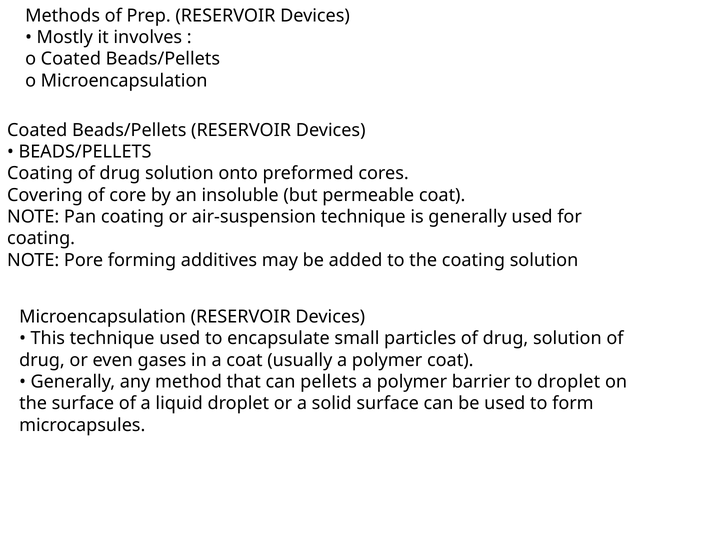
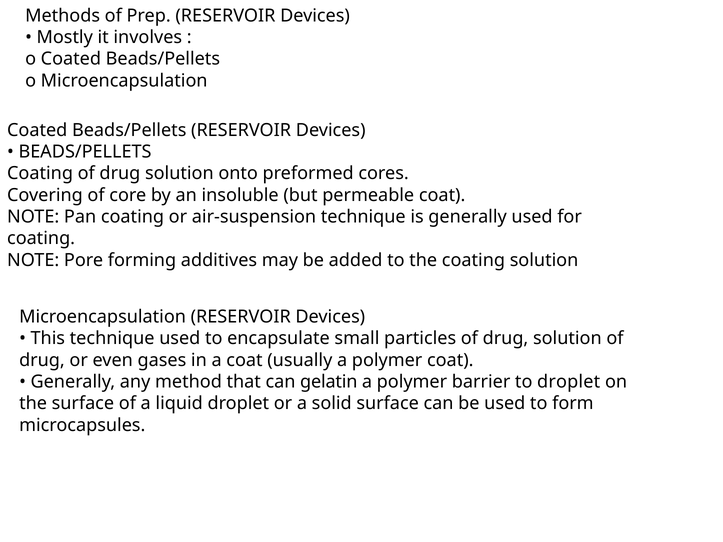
pellets: pellets -> gelatin
